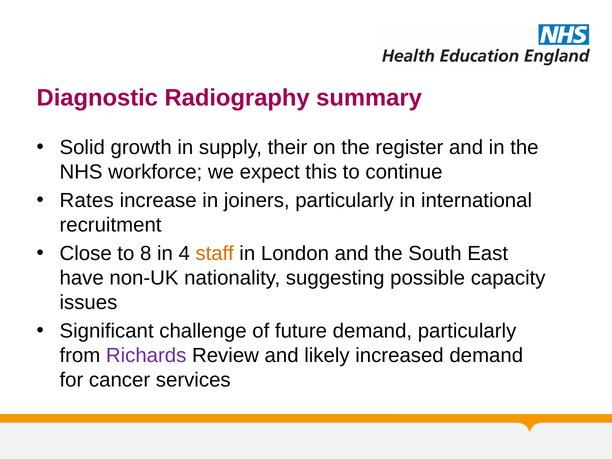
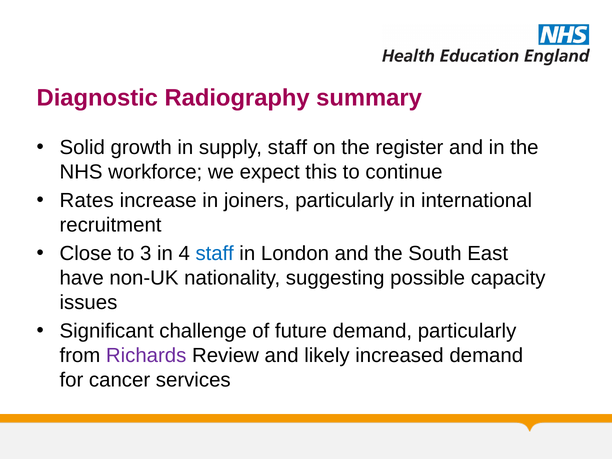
supply their: their -> staff
8: 8 -> 3
staff at (215, 254) colour: orange -> blue
